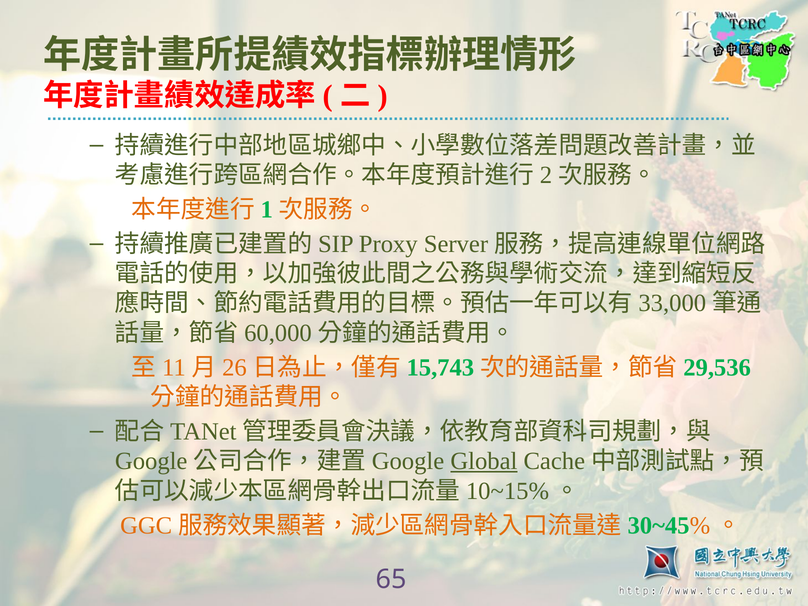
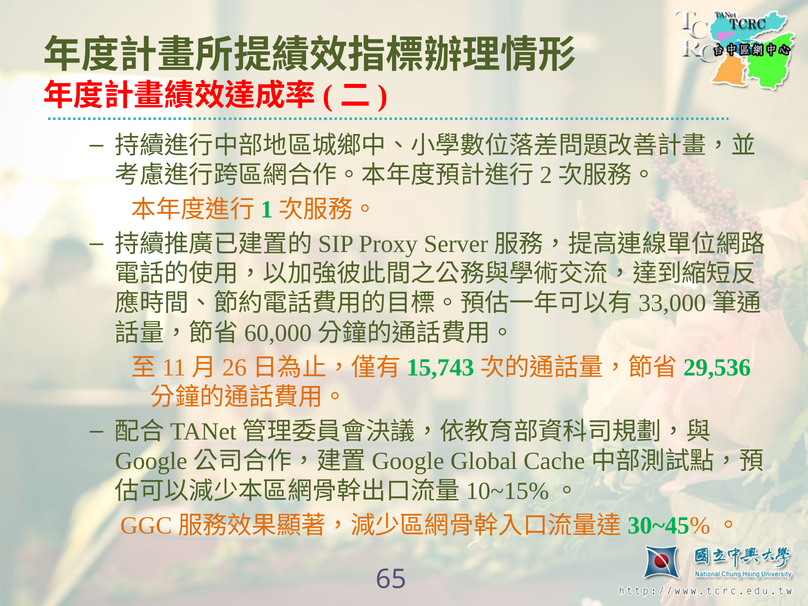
Global underline: present -> none
